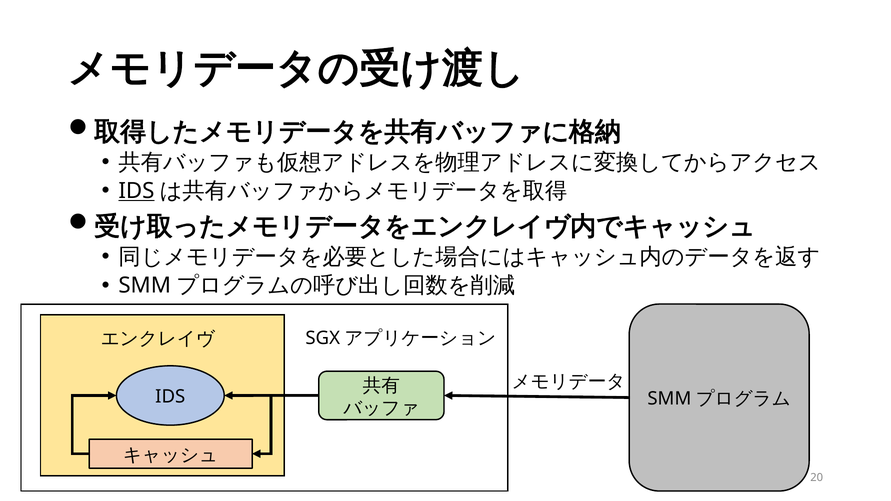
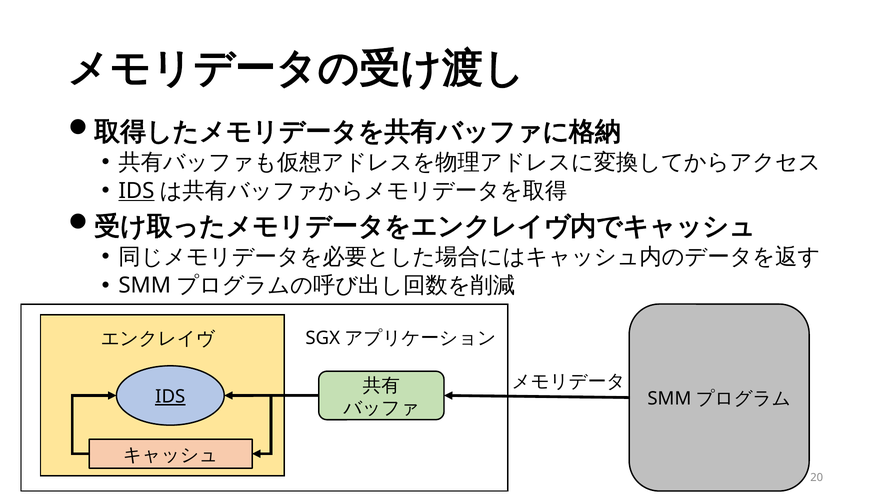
IDS at (170, 397) underline: none -> present
